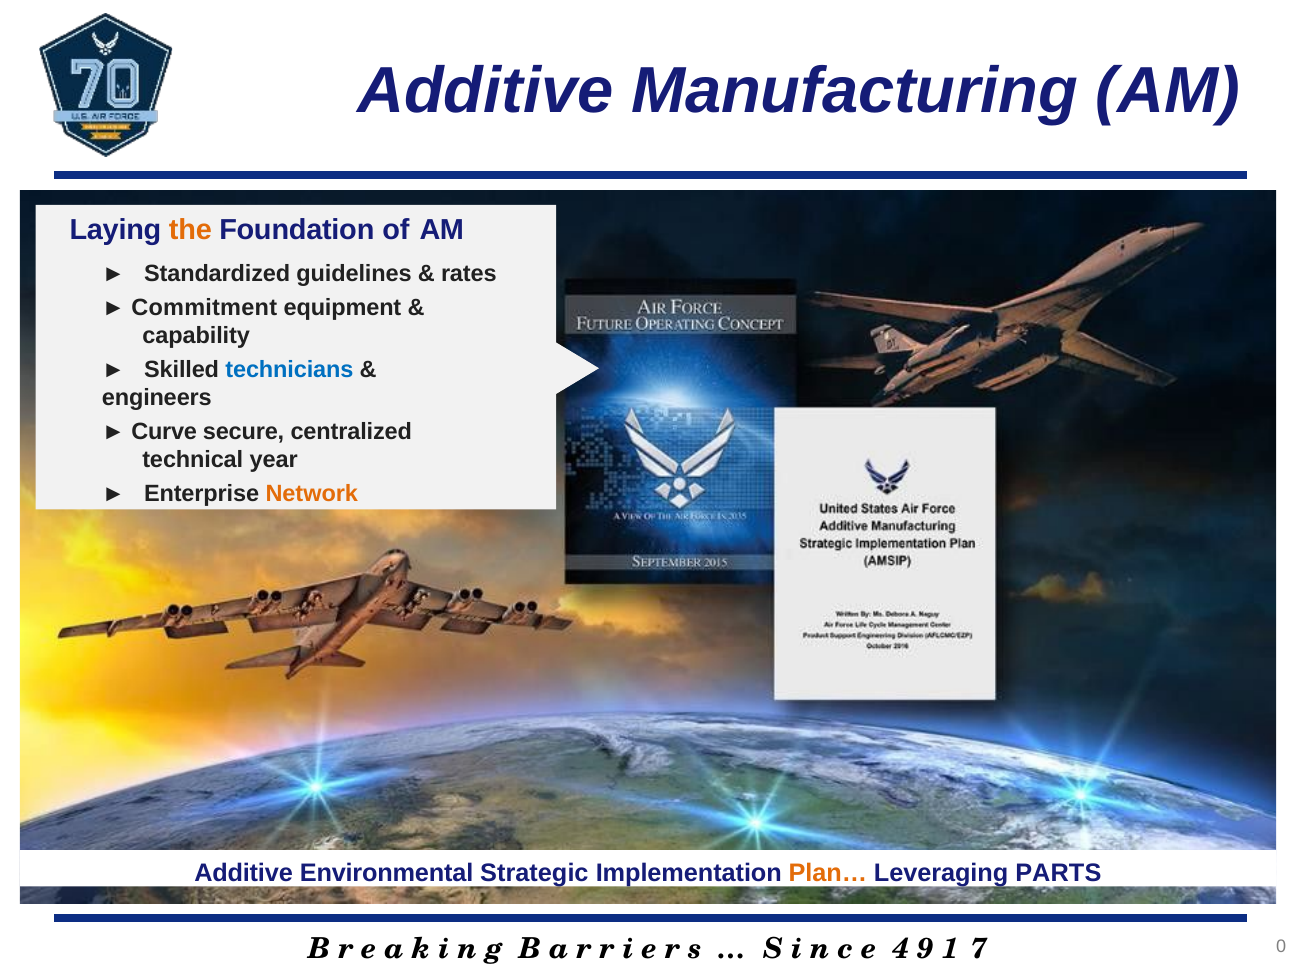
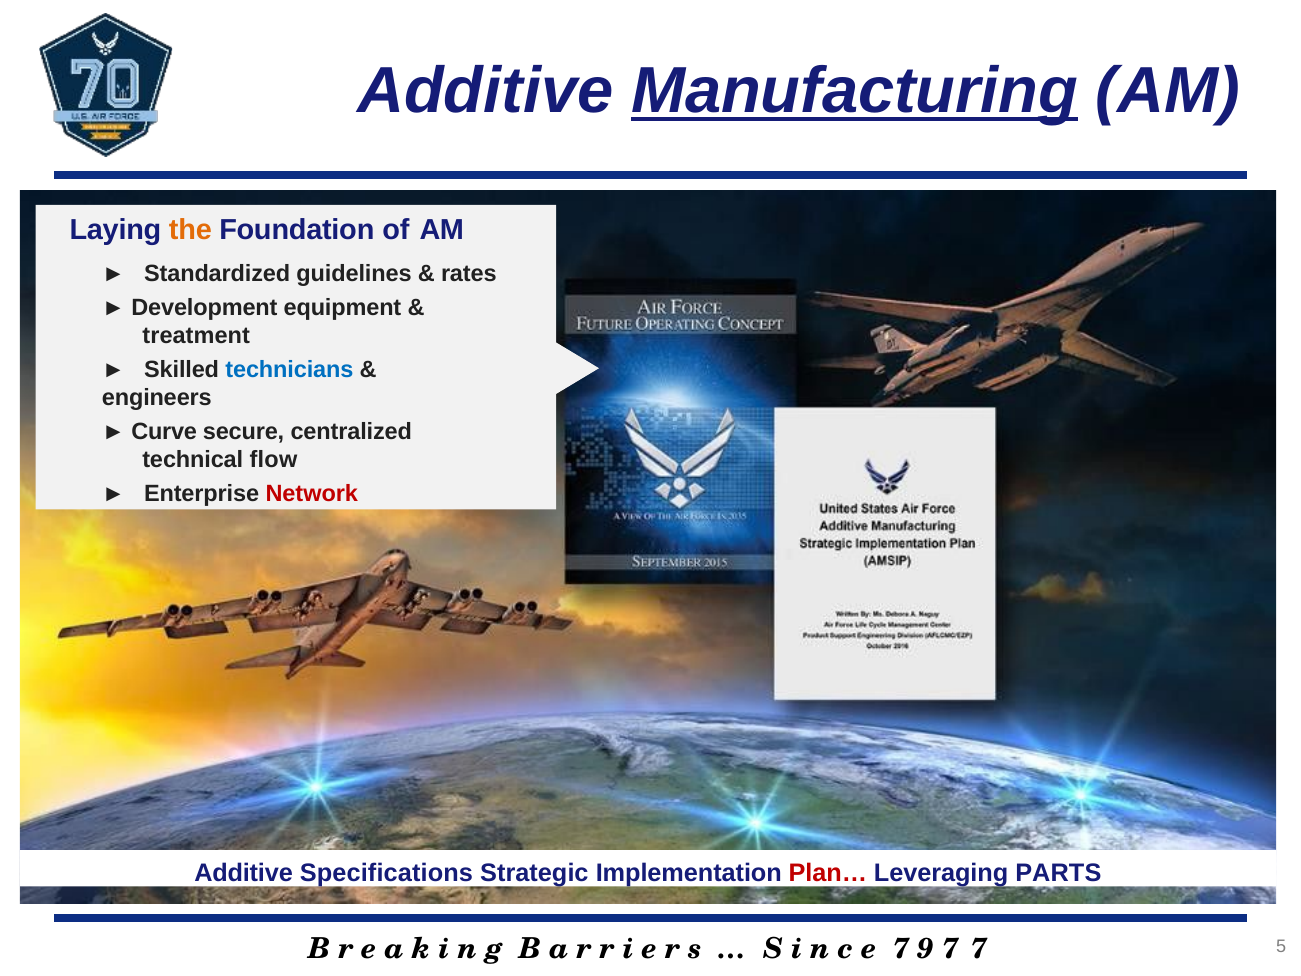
Manufacturing underline: none -> present
Commitment: Commitment -> Development
capability: capability -> treatment
year: year -> flow
Network colour: orange -> red
Environmental: Environmental -> Specifications
Plan… colour: orange -> red
e 4: 4 -> 7
9 1: 1 -> 7
0: 0 -> 5
